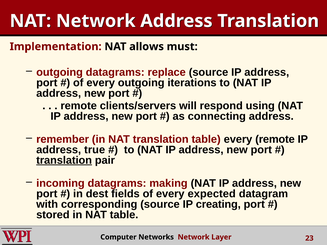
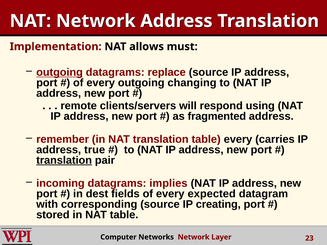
outgoing at (60, 72) underline: none -> present
iterations: iterations -> changing
connecting: connecting -> fragmented
every remote: remote -> carries
making: making -> implies
